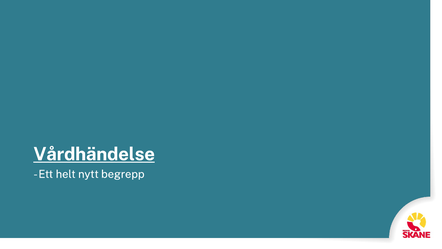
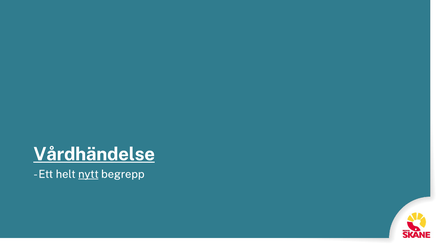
nytt underline: none -> present
